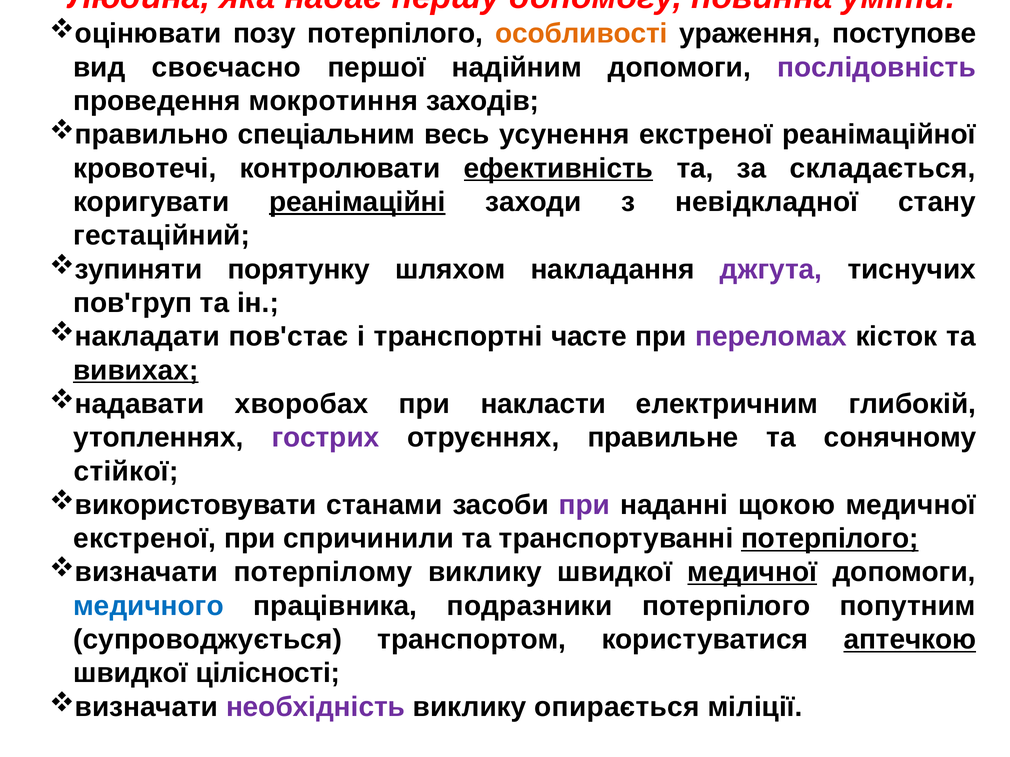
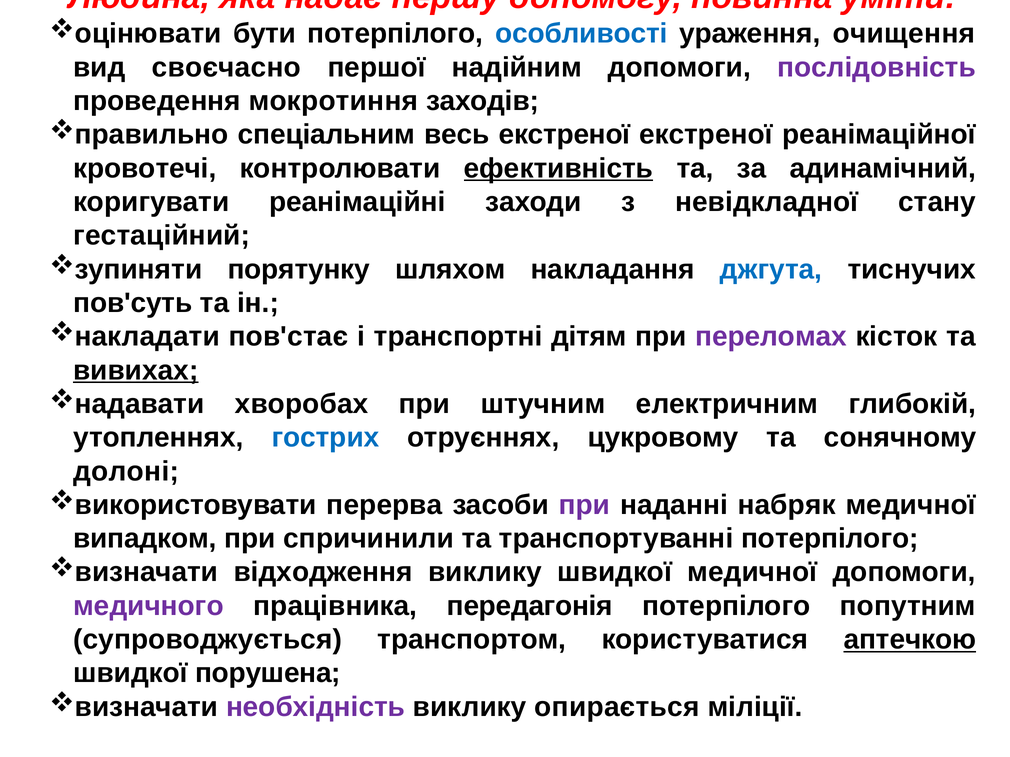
позу: позу -> бути
особливості colour: orange -> blue
поступове: поступове -> очищення
весь усунення: усунення -> екстреної
складається: складається -> адинамічний
реанімаційні underline: present -> none
джгута colour: purple -> blue
пов'груп: пов'груп -> пов'суть
часте: часте -> дітям
накласти: накласти -> штучним
гострих colour: purple -> blue
правильне: правильне -> цукровому
стійкої: стійкої -> долоні
станами: станами -> перерва
щокою: щокою -> набряк
екстреної at (145, 539): екстреної -> випадком
потерпілого at (830, 539) underline: present -> none
потерпілому: потерпілому -> відходження
медичної at (752, 573) underline: present -> none
медичного colour: blue -> purple
подразники: подразники -> передагонія
цілісності: цілісності -> порушена
